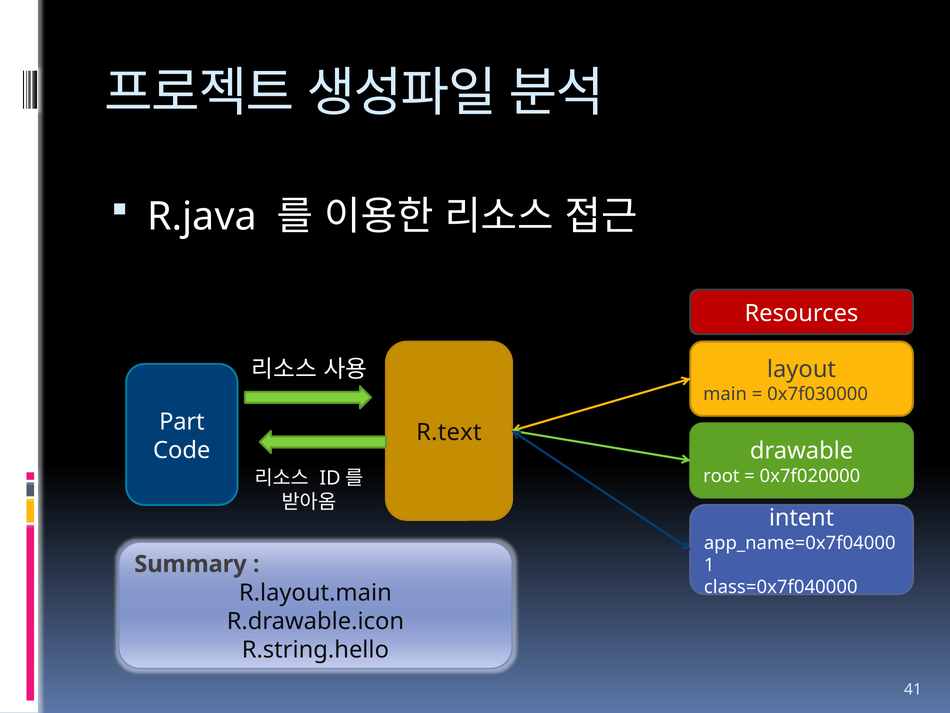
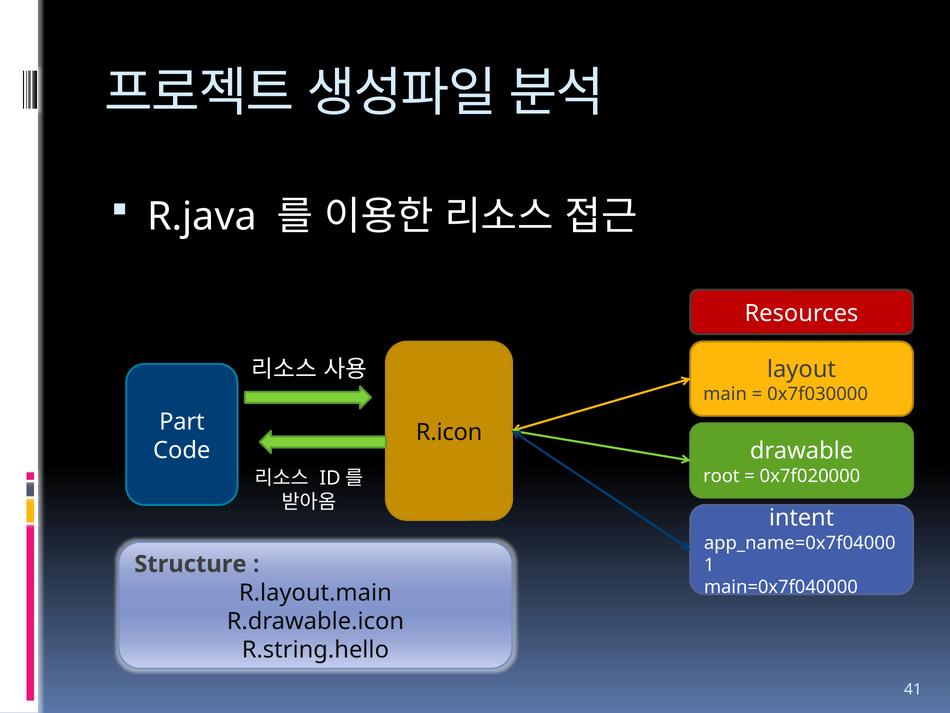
R.text: R.text -> R.icon
Summary: Summary -> Structure
class=0x7f040000: class=0x7f040000 -> main=0x7f040000
